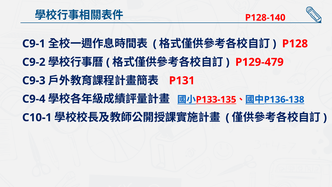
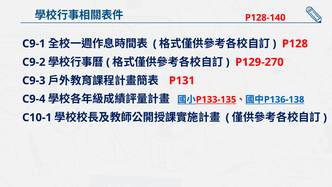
P129-479: P129-479 -> P129-270
